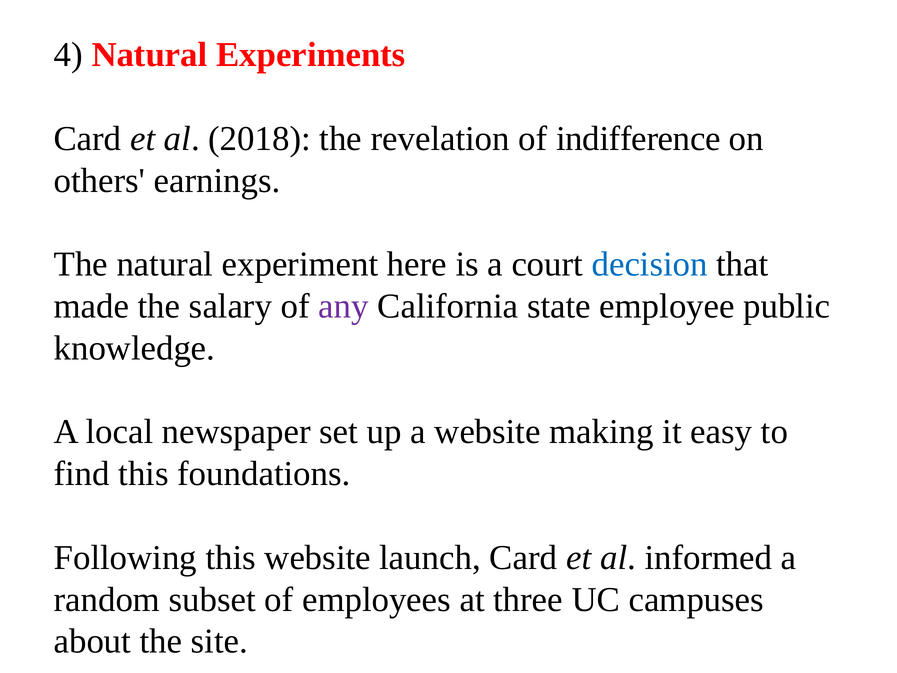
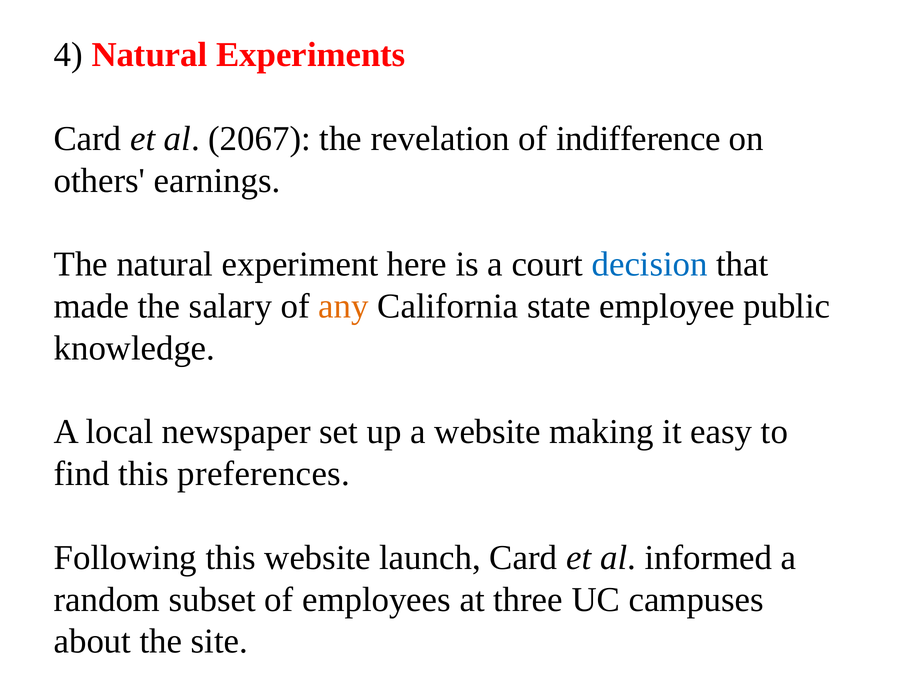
2018: 2018 -> 2067
any colour: purple -> orange
foundations: foundations -> preferences
